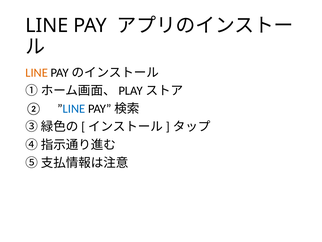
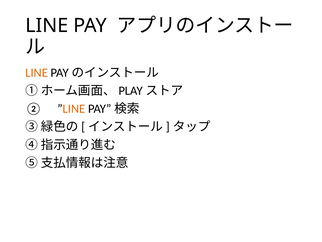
LINE at (74, 109) colour: blue -> orange
